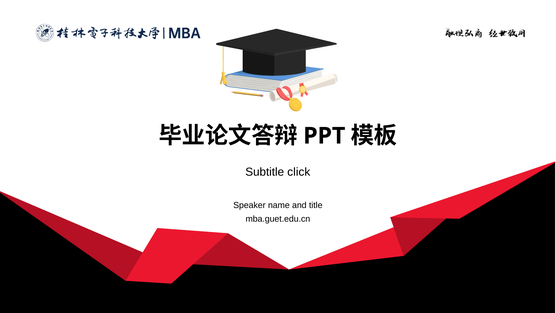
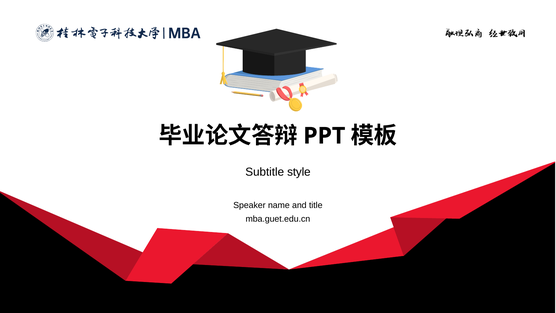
click: click -> style
